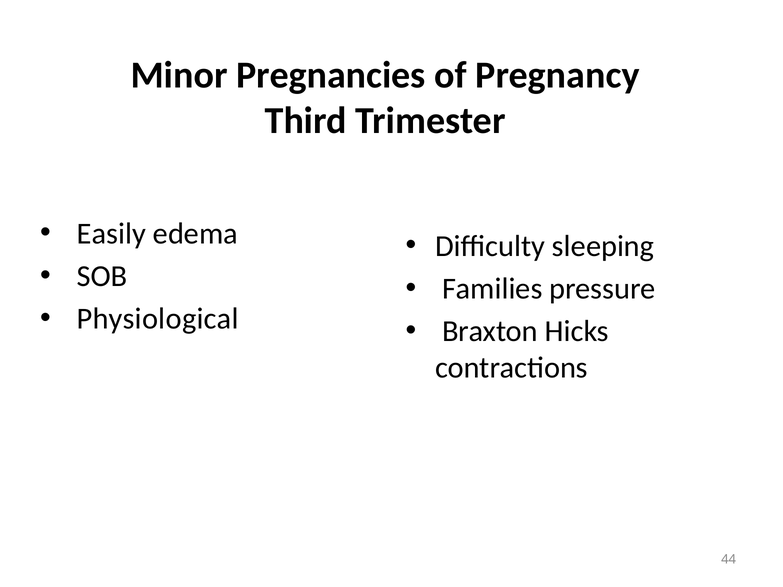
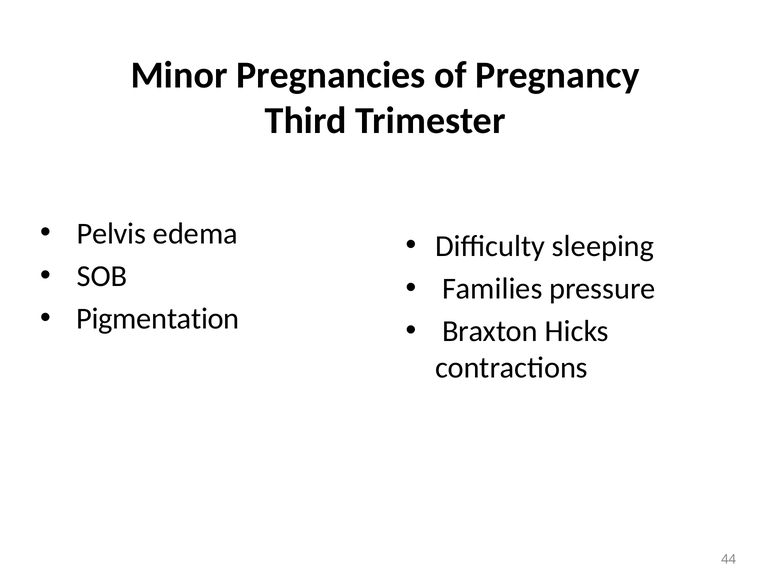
Easily: Easily -> Pelvis
Physiological: Physiological -> Pigmentation
